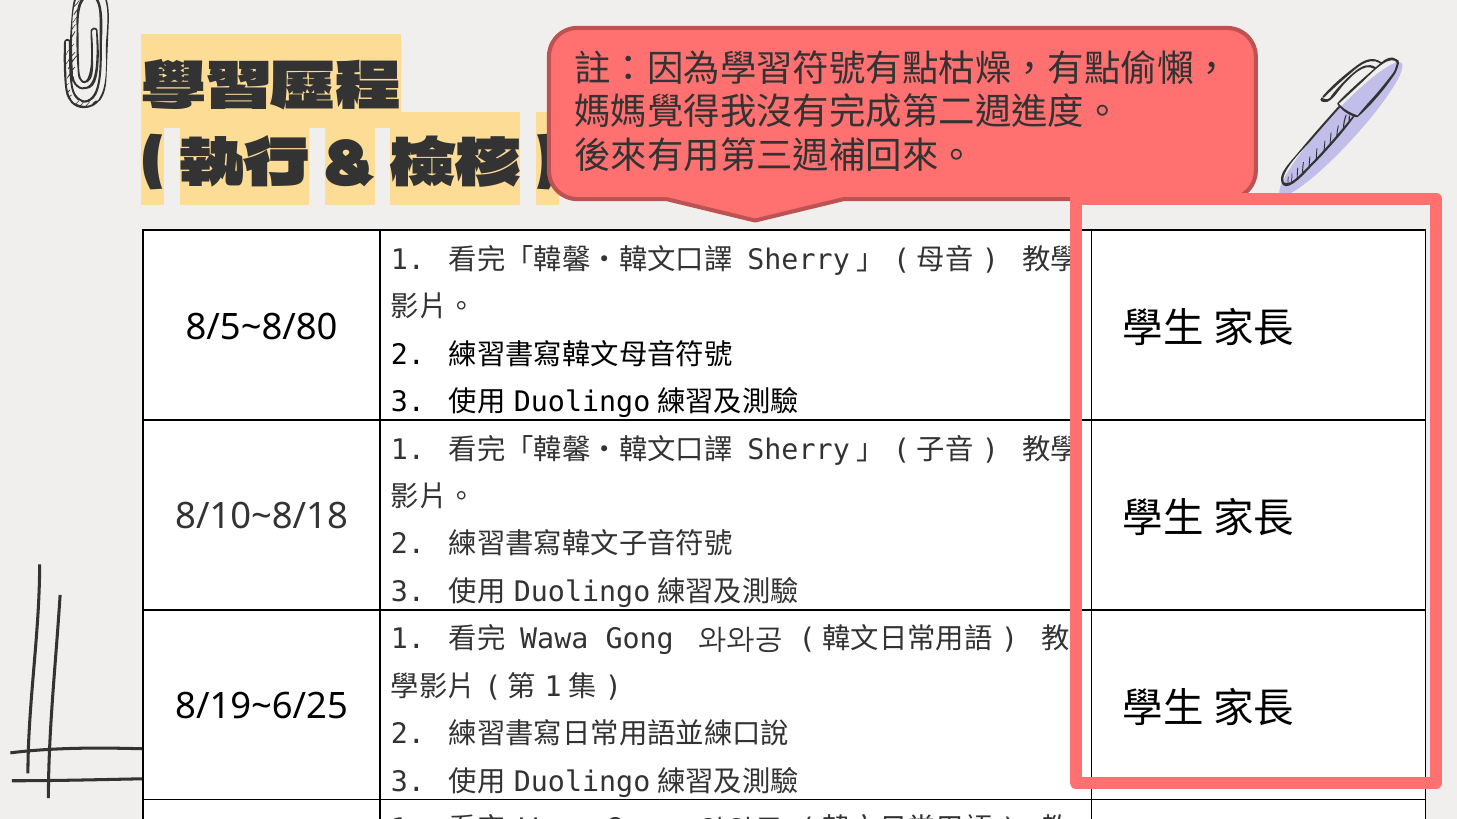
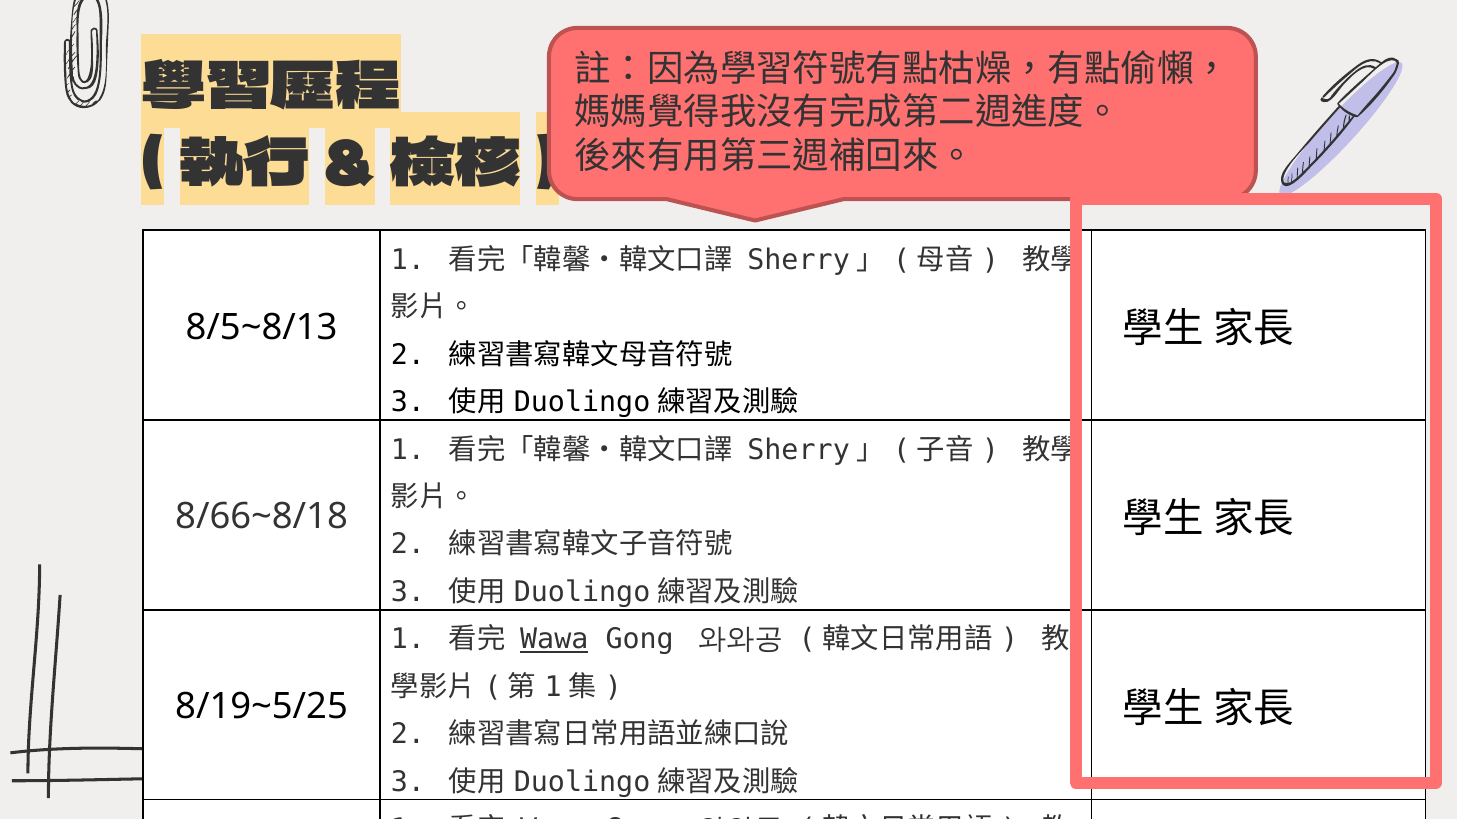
8/5~8/80: 8/5~8/80 -> 8/5~8/13
8/10~8/18: 8/10~8/18 -> 8/66~8/18
Wawa at (554, 640) underline: none -> present
8/19~6/25: 8/19~6/25 -> 8/19~5/25
